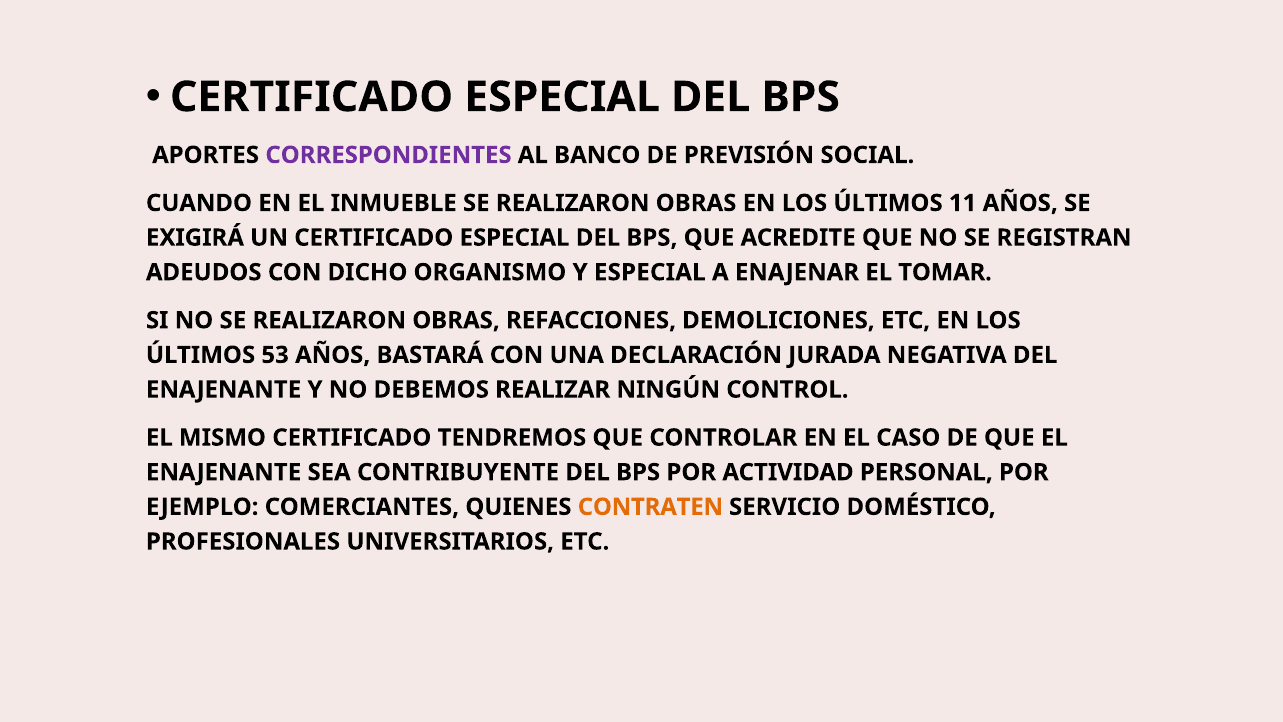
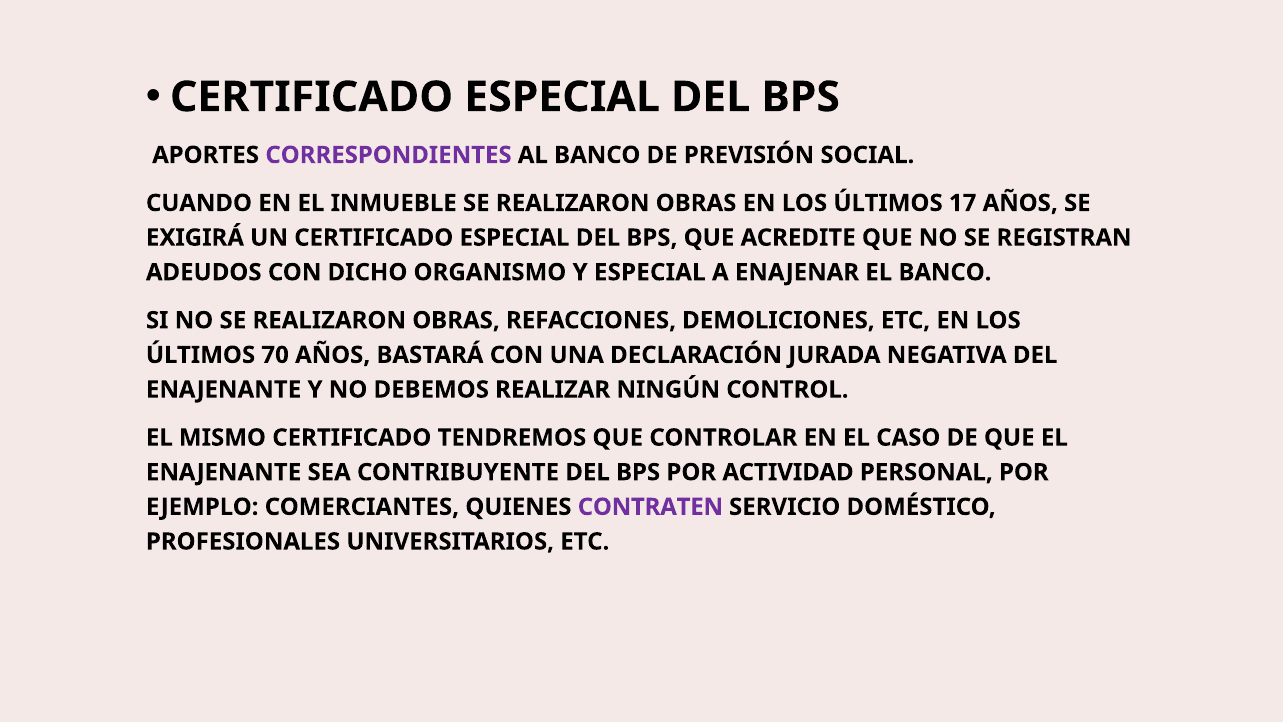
11: 11 -> 17
EL TOMAR: TOMAR -> BANCO
53: 53 -> 70
CONTRATEN colour: orange -> purple
